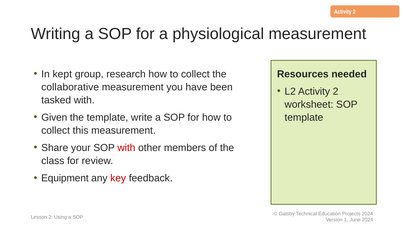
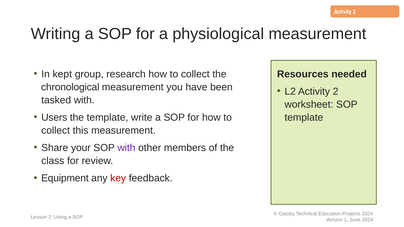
collaborative: collaborative -> chronological
Given: Given -> Users
with at (126, 148) colour: red -> purple
